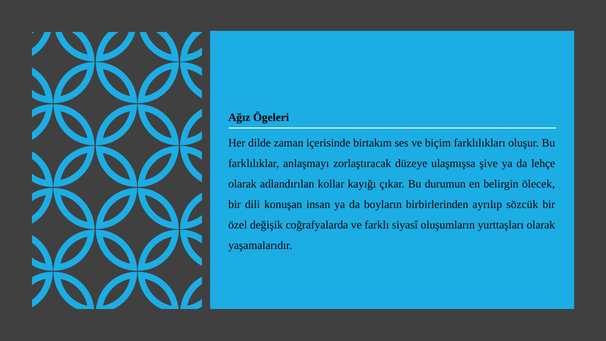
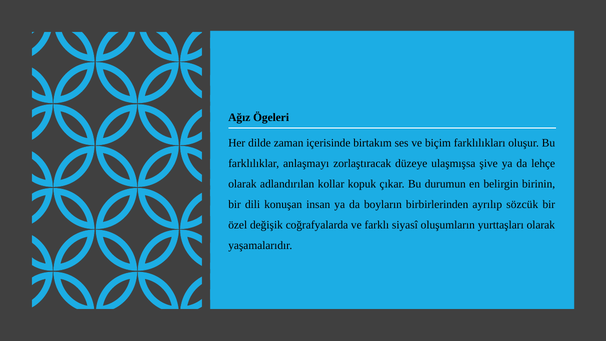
kayığı: kayığı -> kopuk
ölecek: ölecek -> birinin
